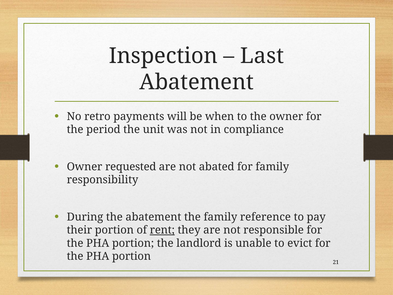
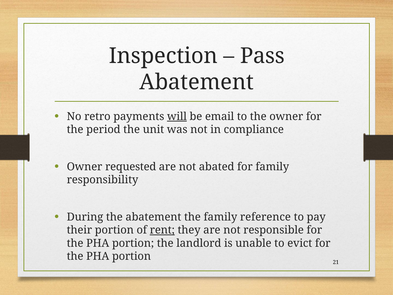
Last: Last -> Pass
will underline: none -> present
when: when -> email
